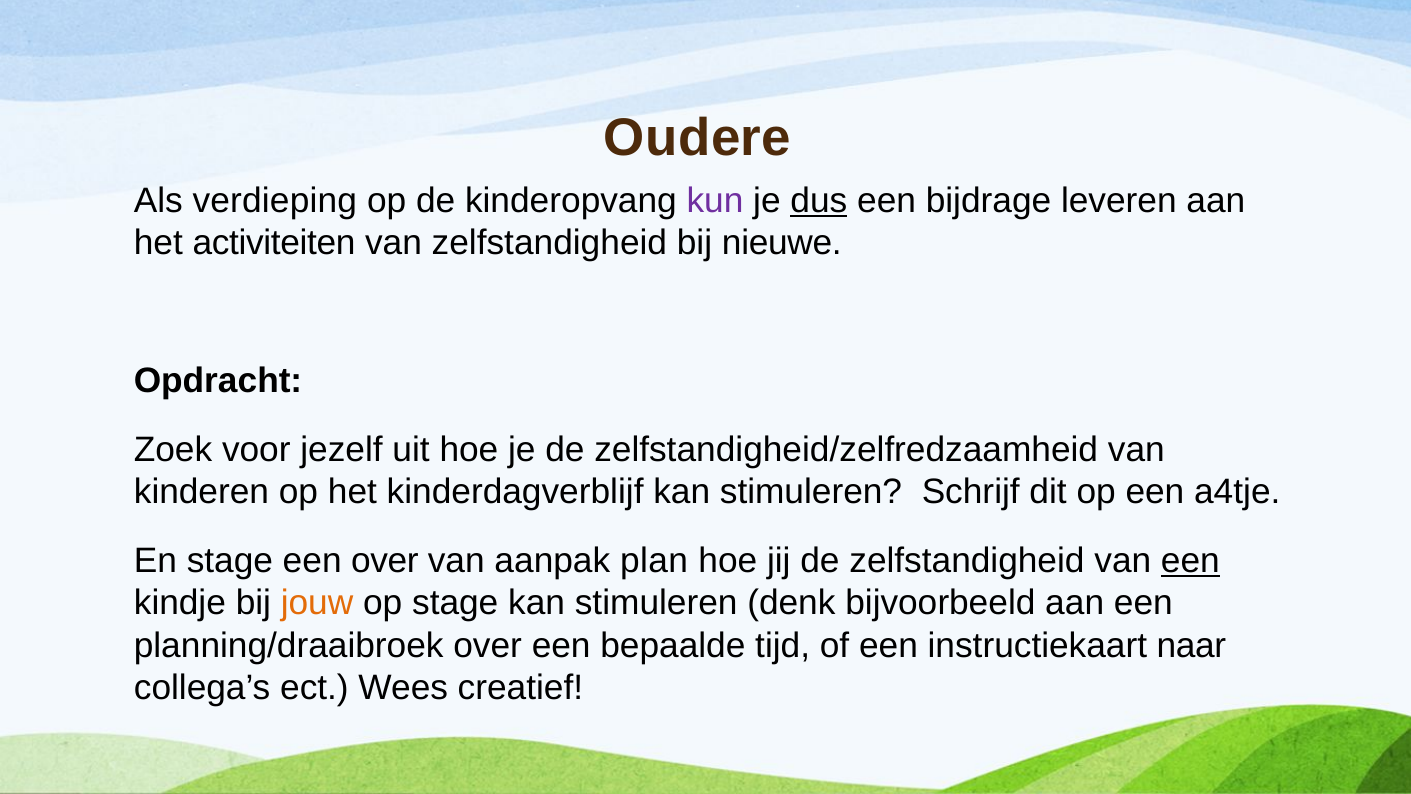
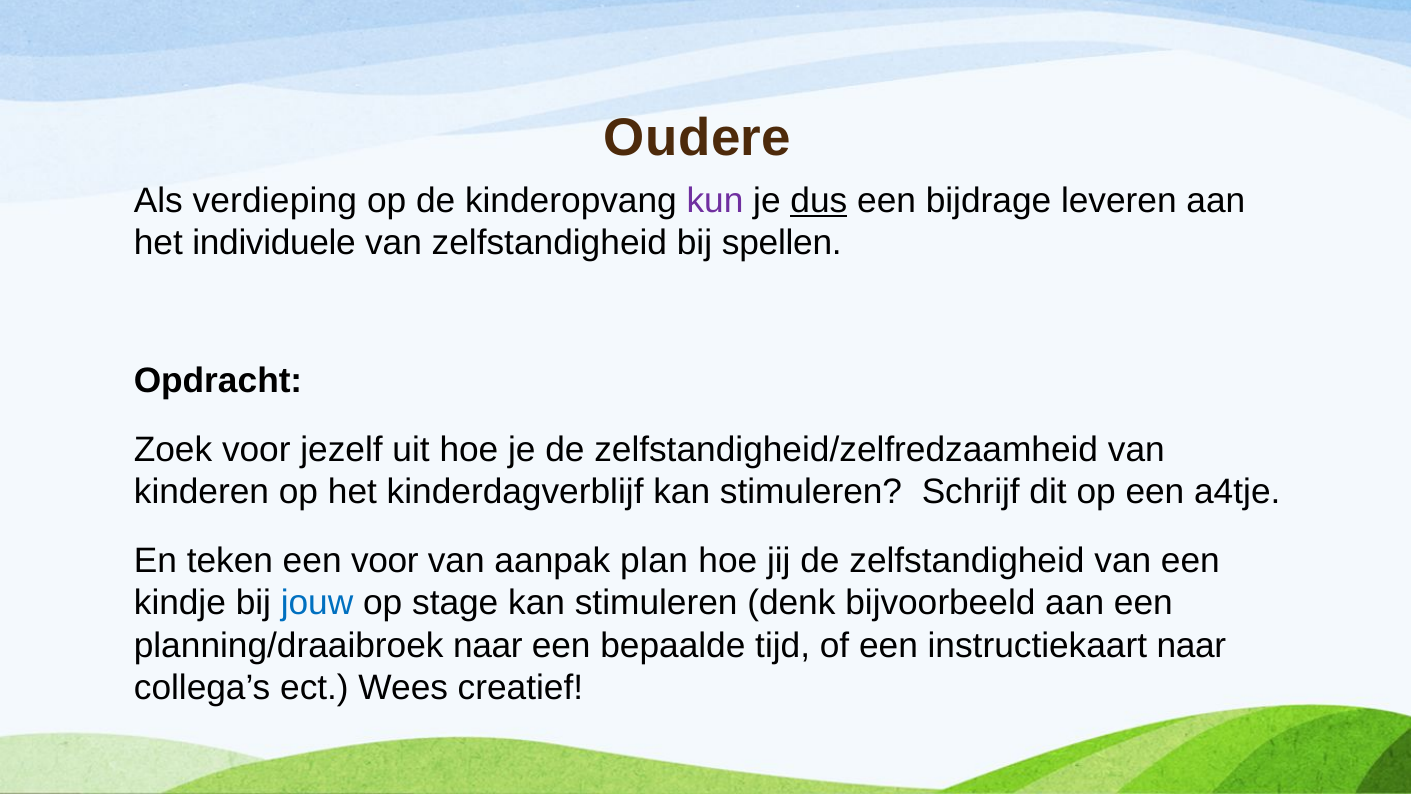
activiteiten: activiteiten -> individuele
nieuwe: nieuwe -> spellen
En stage: stage -> teken
een over: over -> voor
een at (1190, 561) underline: present -> none
jouw colour: orange -> blue
planning/draaibroek over: over -> naar
